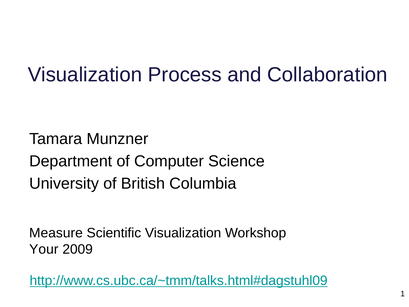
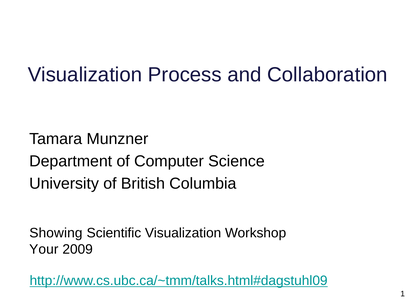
Measure: Measure -> Showing
